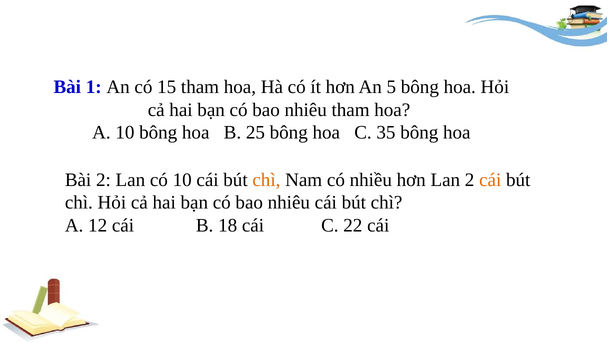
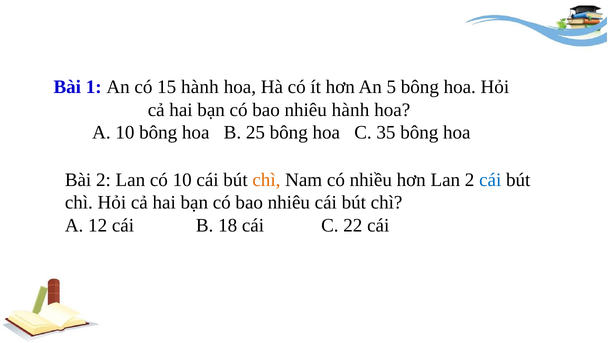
15 tham: tham -> hành
nhiêu tham: tham -> hành
cái at (490, 180) colour: orange -> blue
